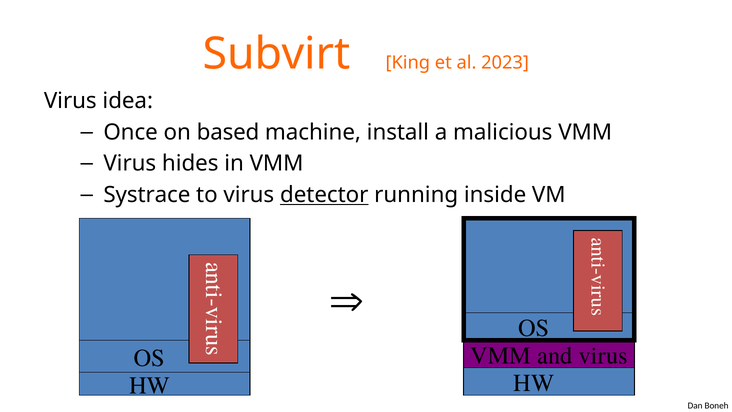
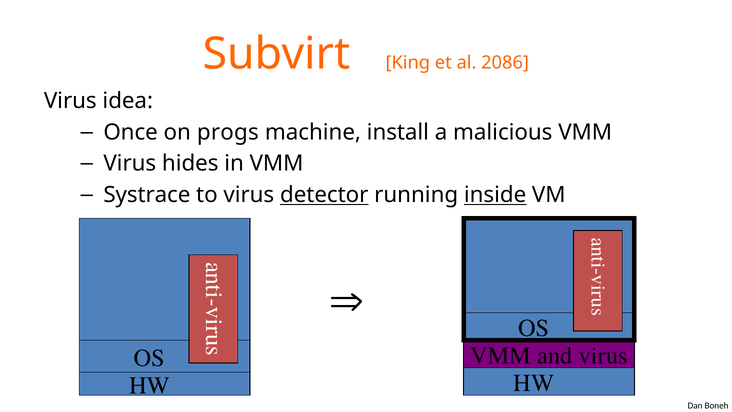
2023: 2023 -> 2086
based: based -> progs
inside underline: none -> present
